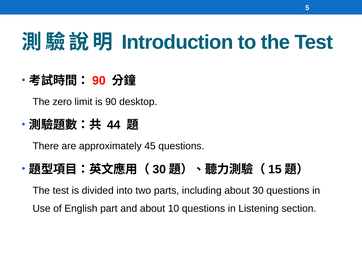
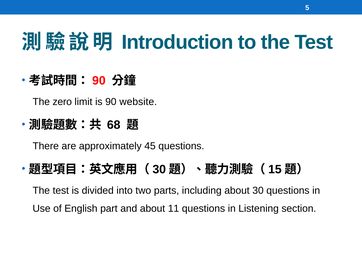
desktop: desktop -> website
44: 44 -> 68
10: 10 -> 11
